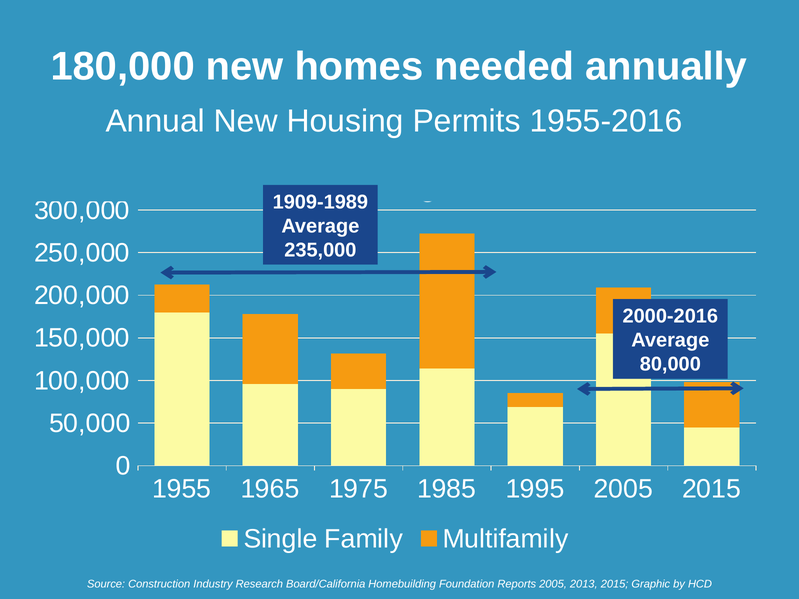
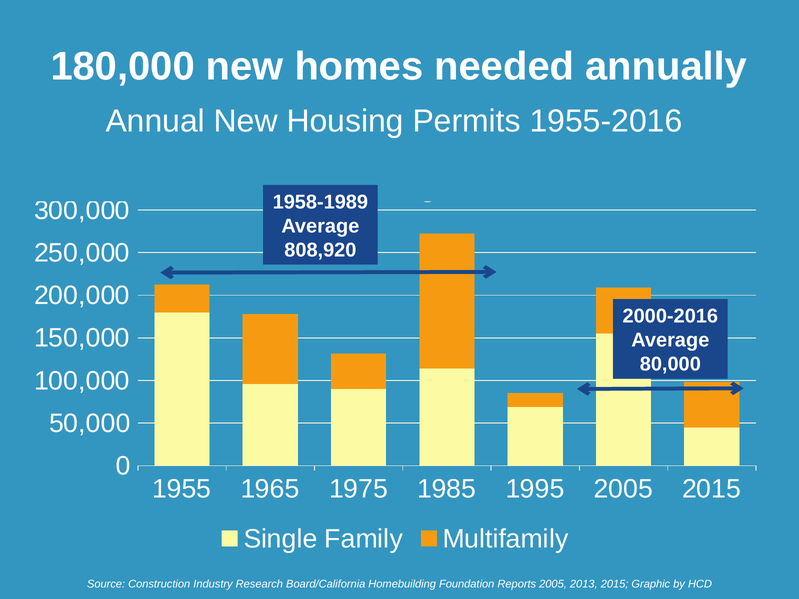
1909-1989: 1909-1989 -> 1958-1989
235,000: 235,000 -> 808,920
